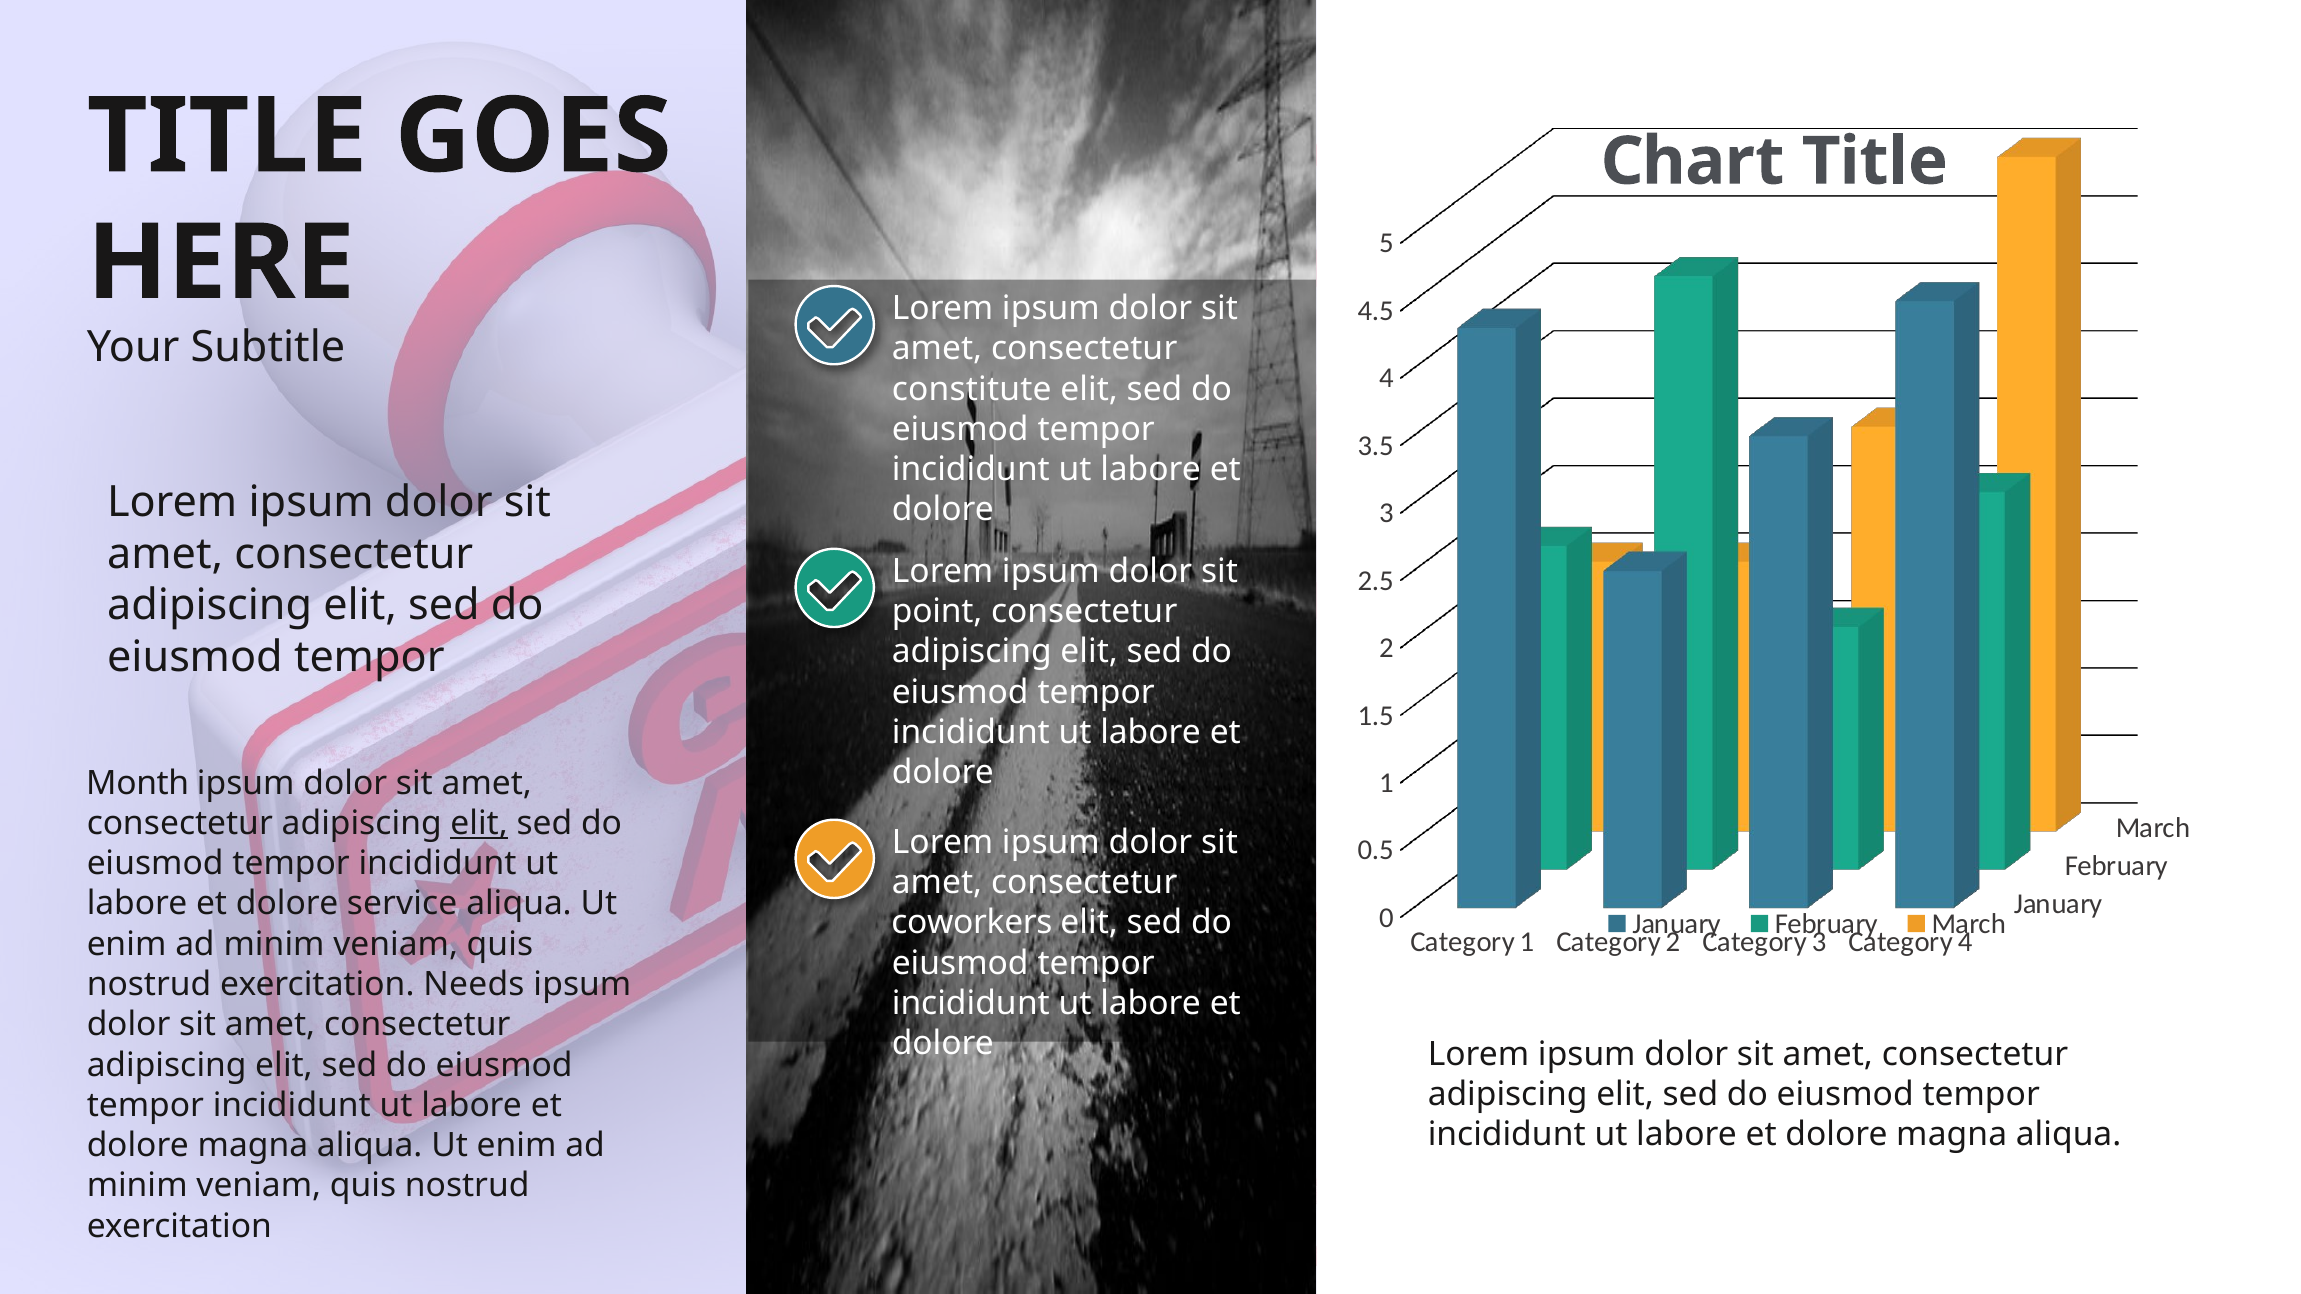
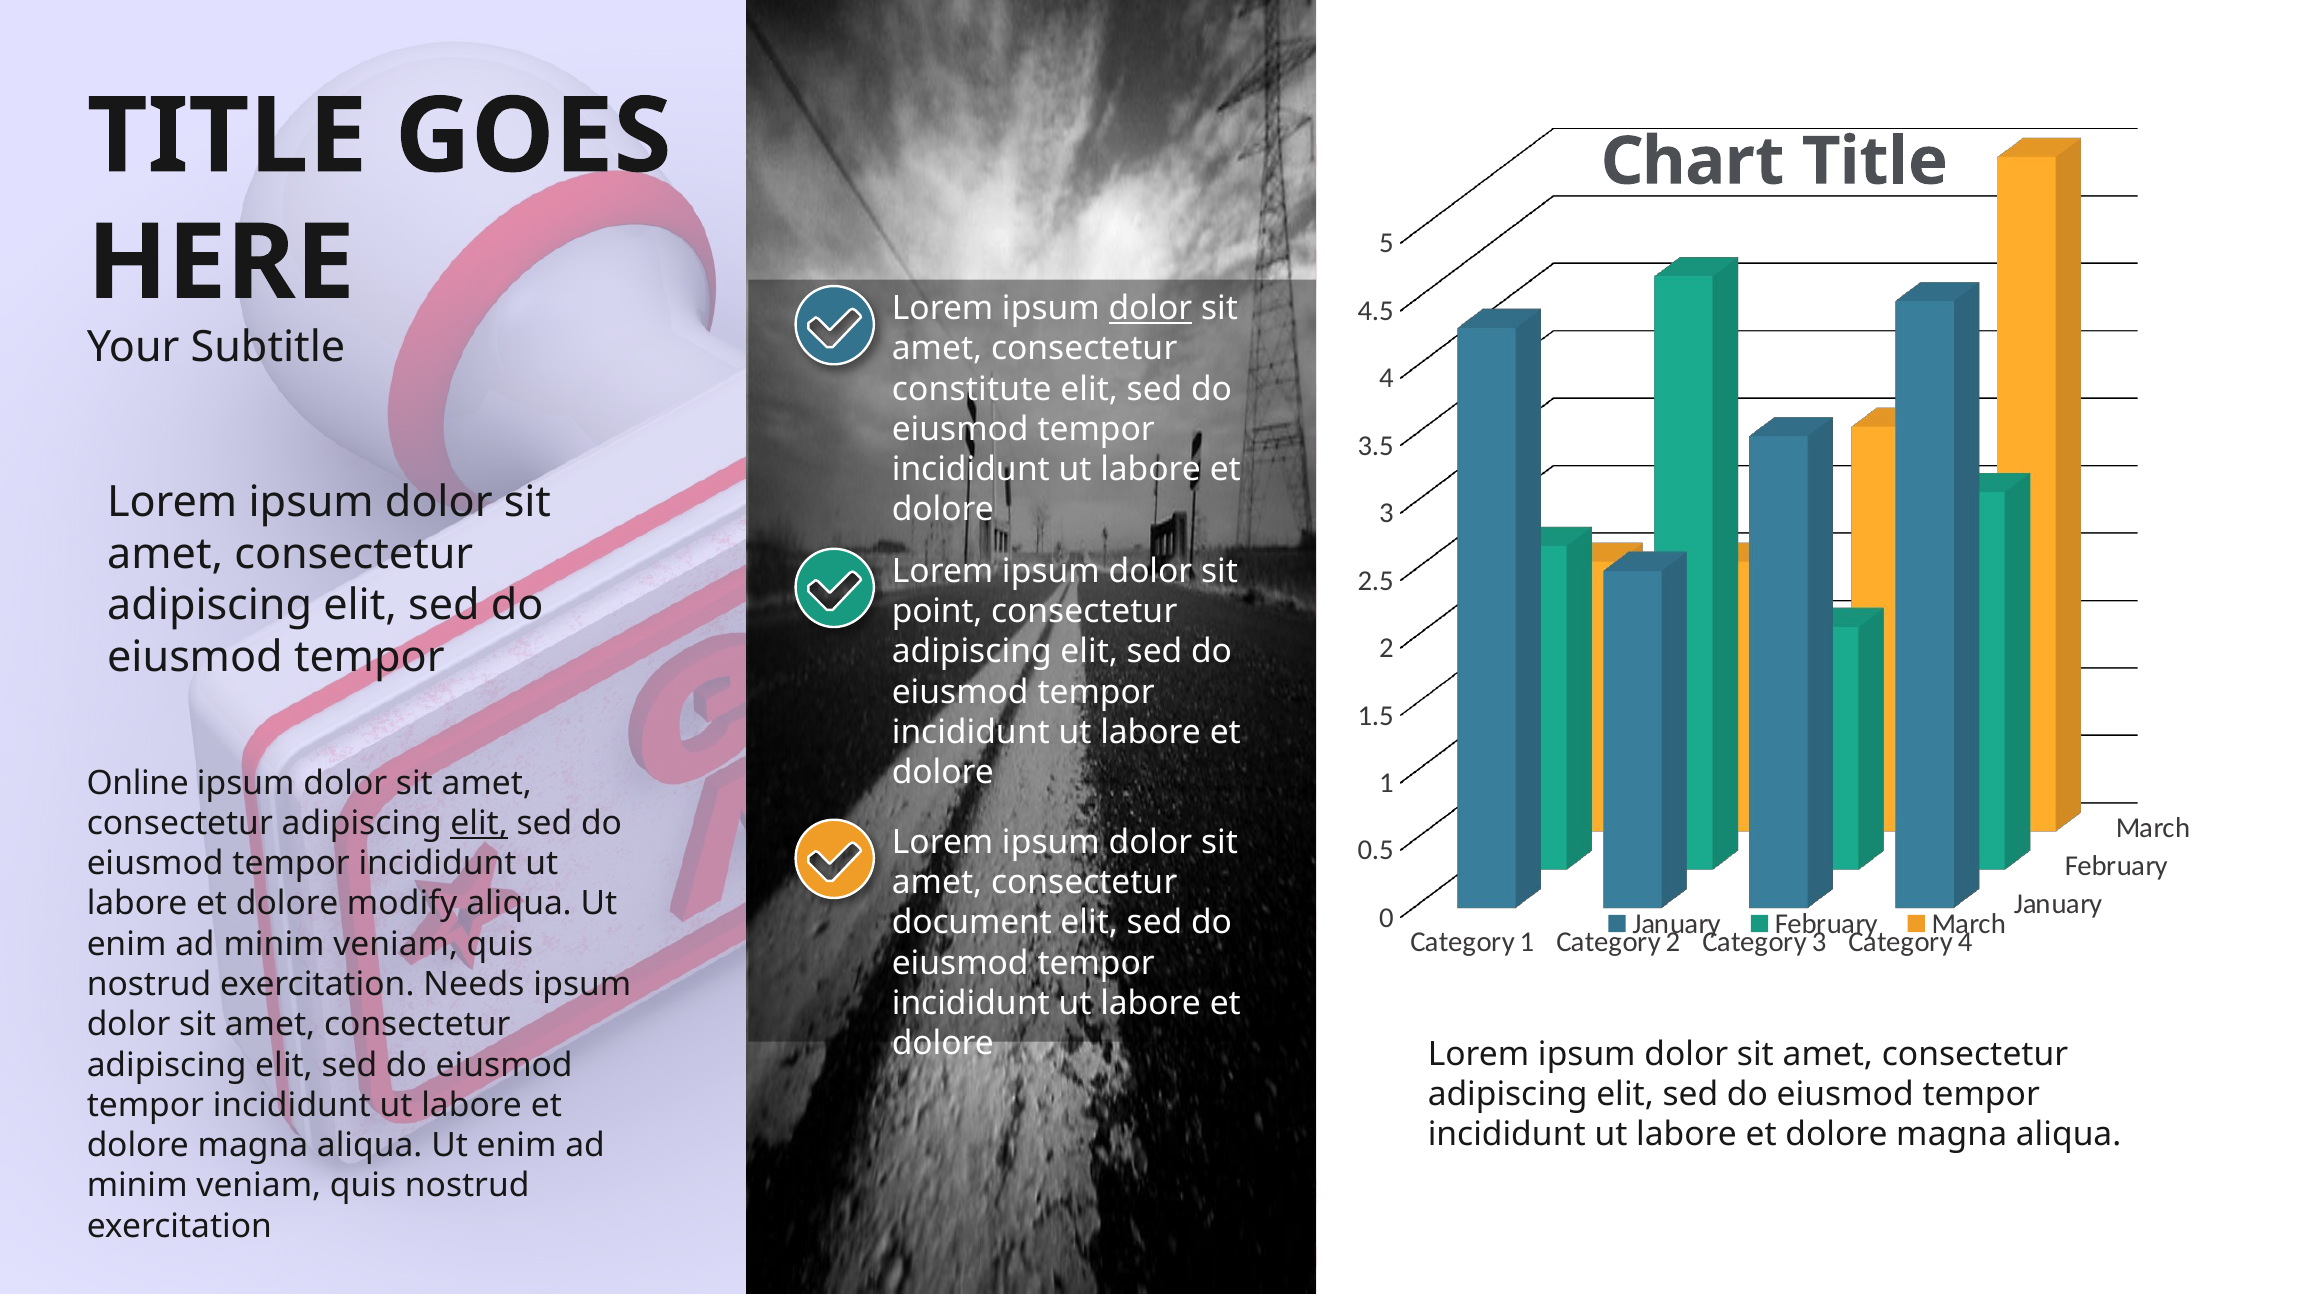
dolor at (1150, 309) underline: none -> present
Month: Month -> Online
service: service -> modify
coworkers: coworkers -> document
